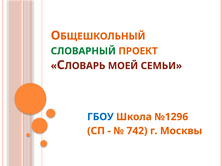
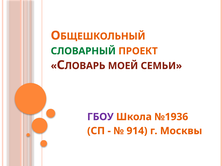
ГБОУ colour: blue -> purple
№1296: №1296 -> №1936
742: 742 -> 914
